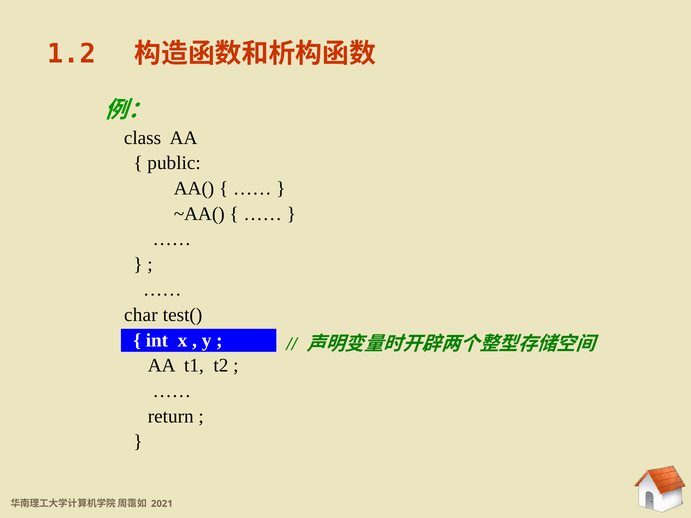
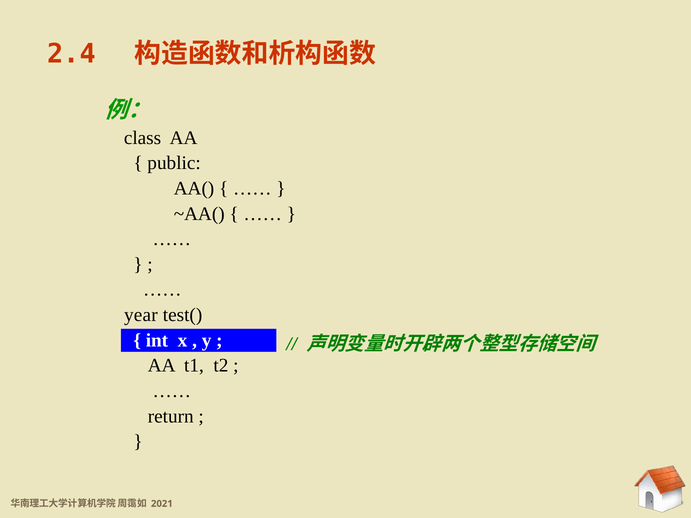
1.2: 1.2 -> 2.4
char: char -> year
